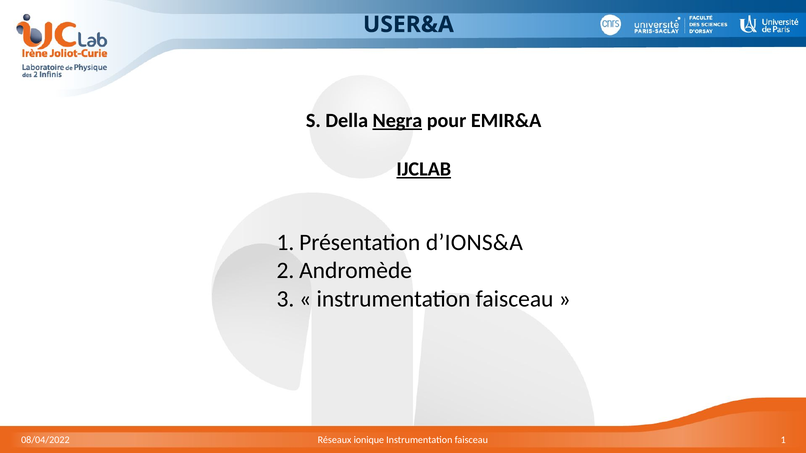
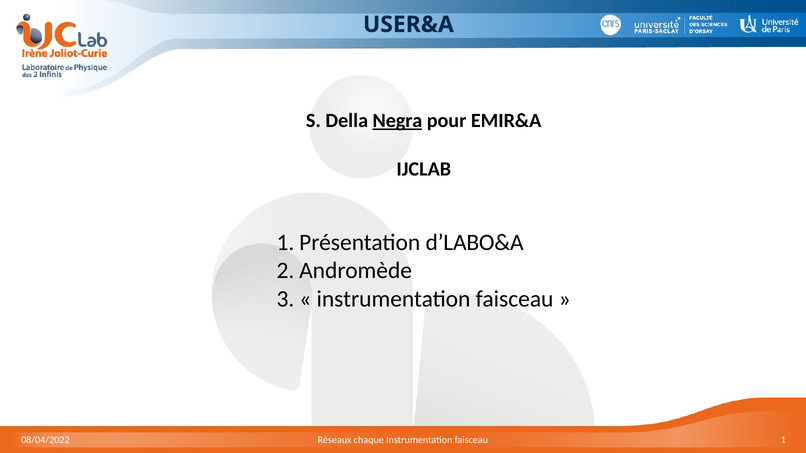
IJCLAB underline: present -> none
d’IONS&A: d’IONS&A -> d’LABO&A
ionique: ionique -> chaque
